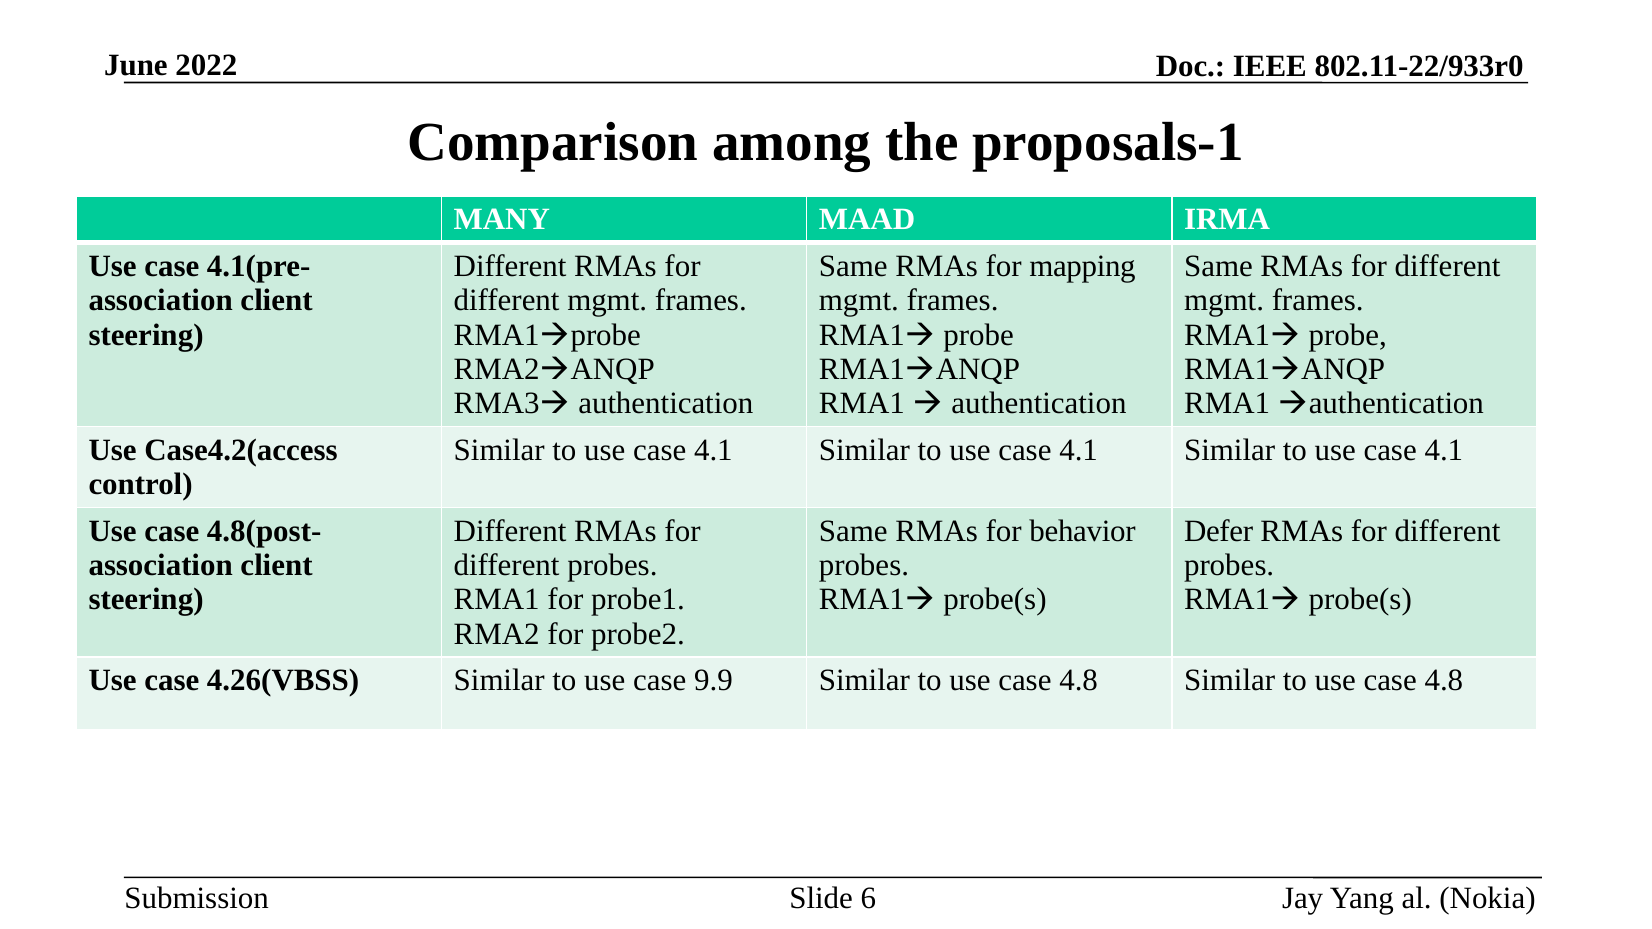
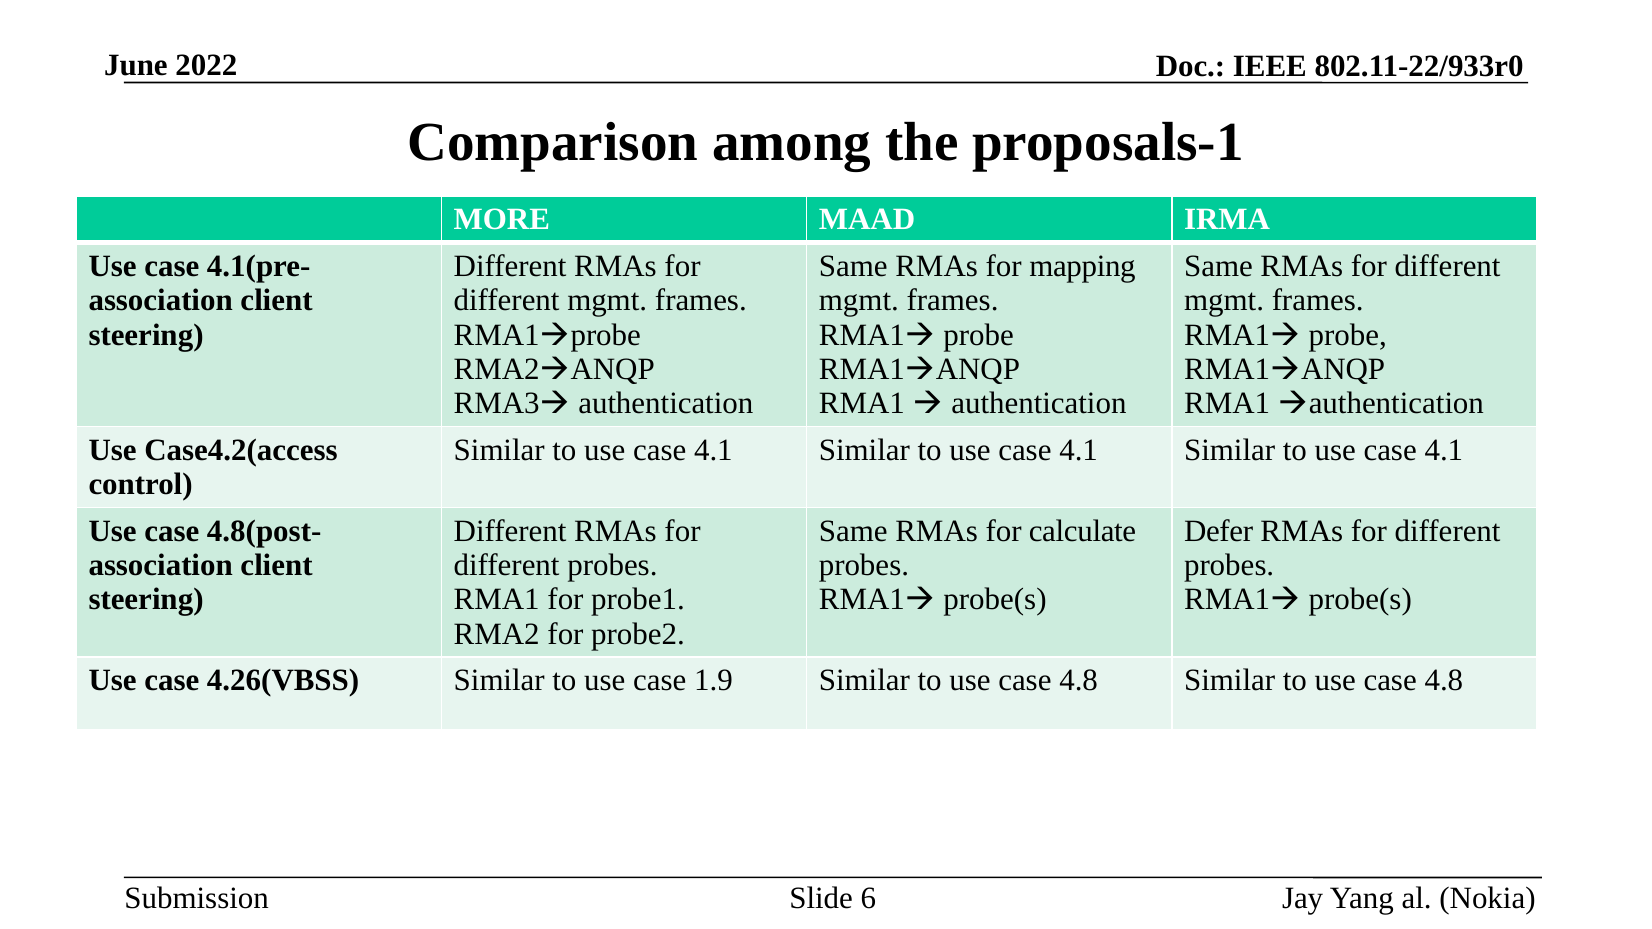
MANY: MANY -> MORE
behavior: behavior -> calculate
9.9: 9.9 -> 1.9
